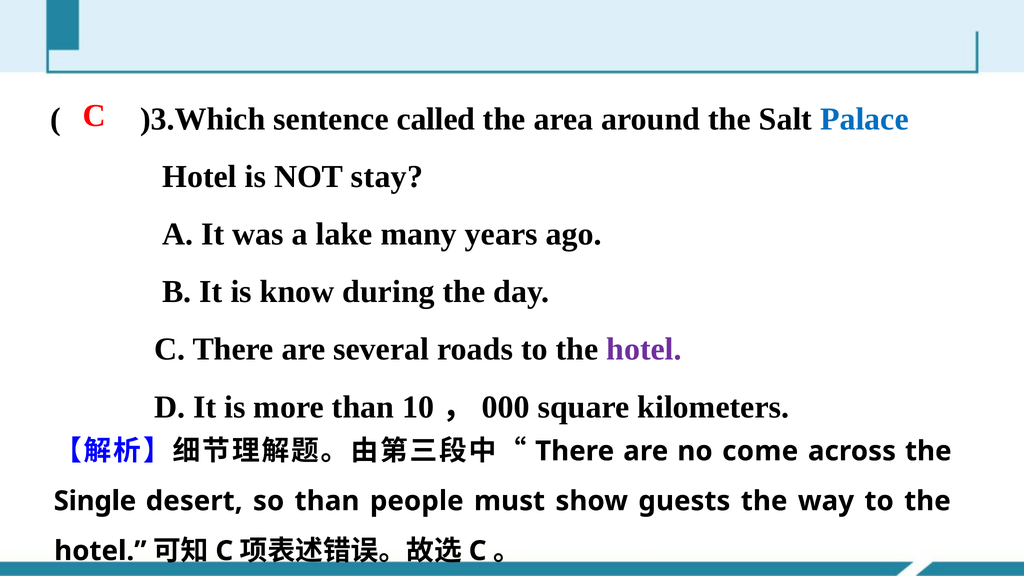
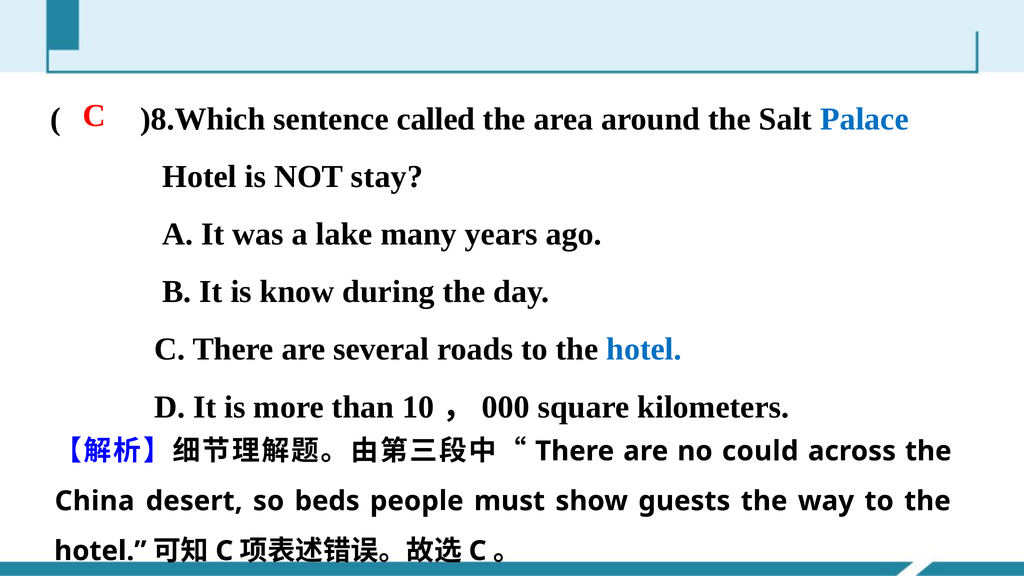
)3.Which: )3.Which -> )8.Which
hotel at (644, 349) colour: purple -> blue
come: come -> could
Single: Single -> China
so than: than -> beds
